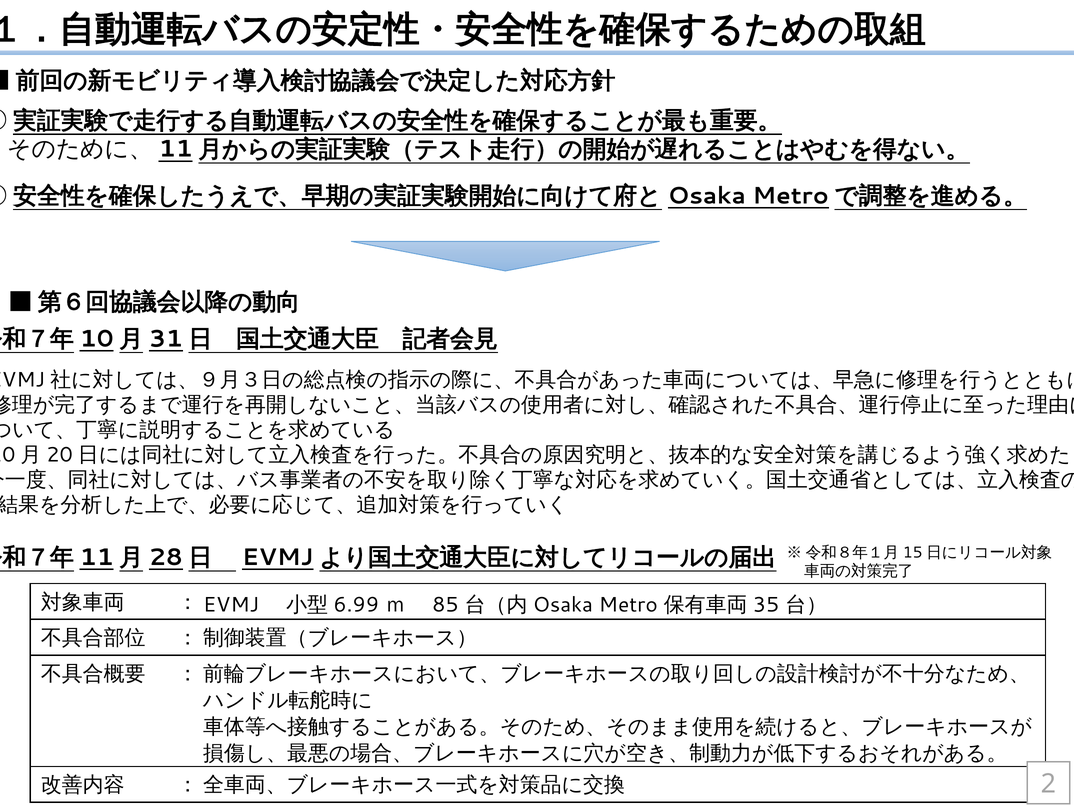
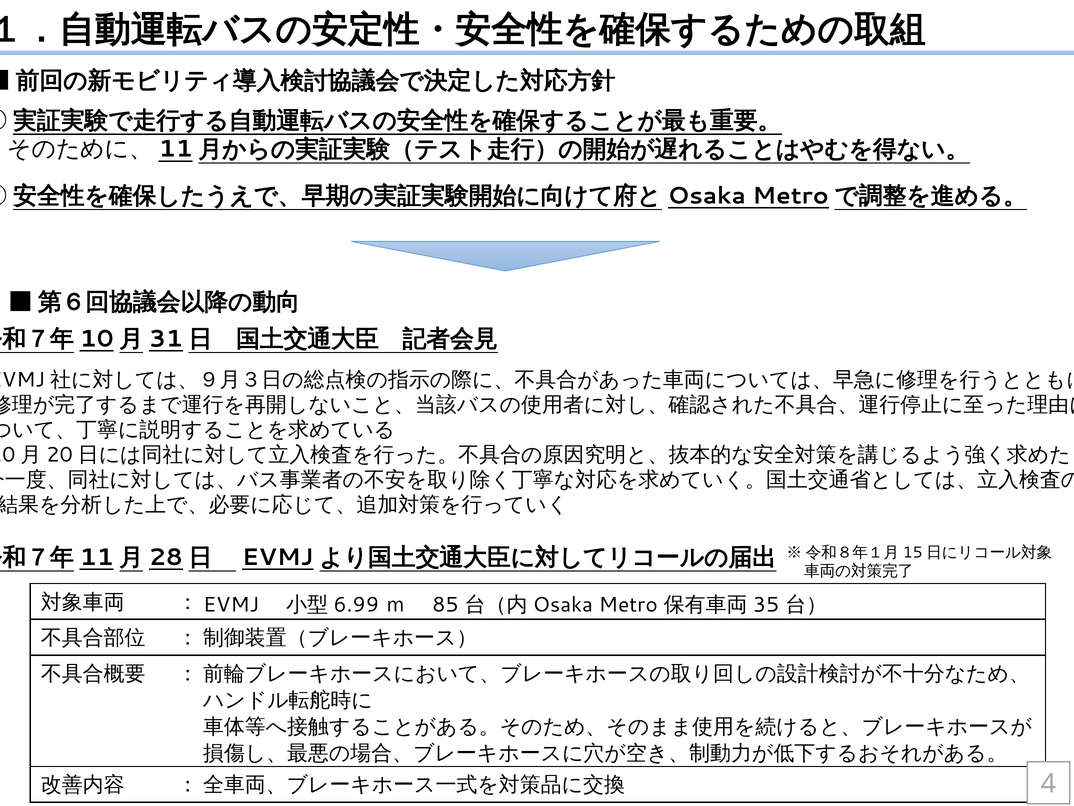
2: 2 -> 4
